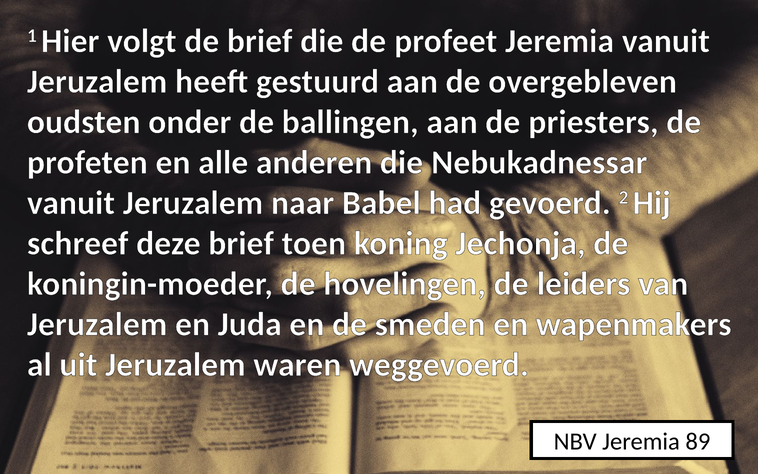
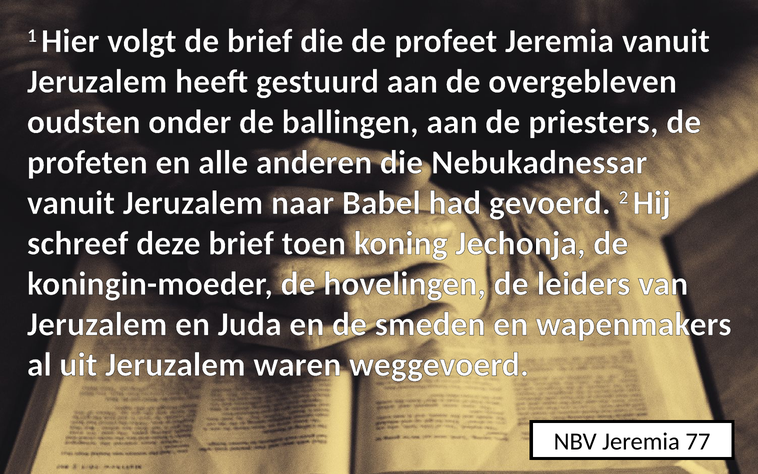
89: 89 -> 77
